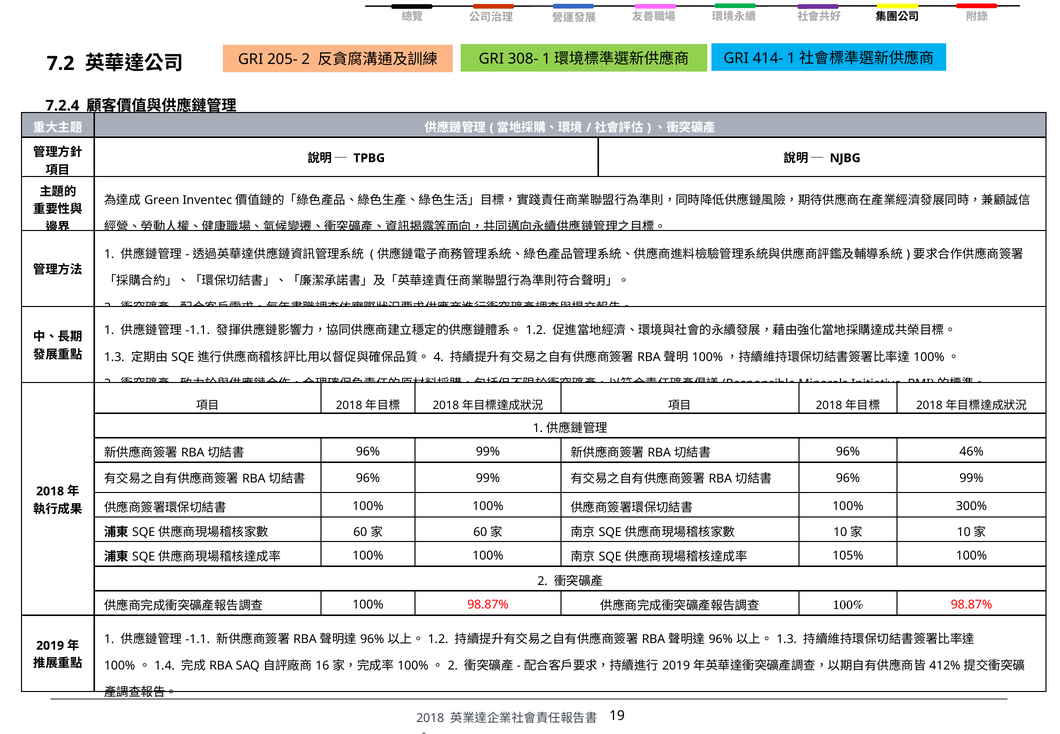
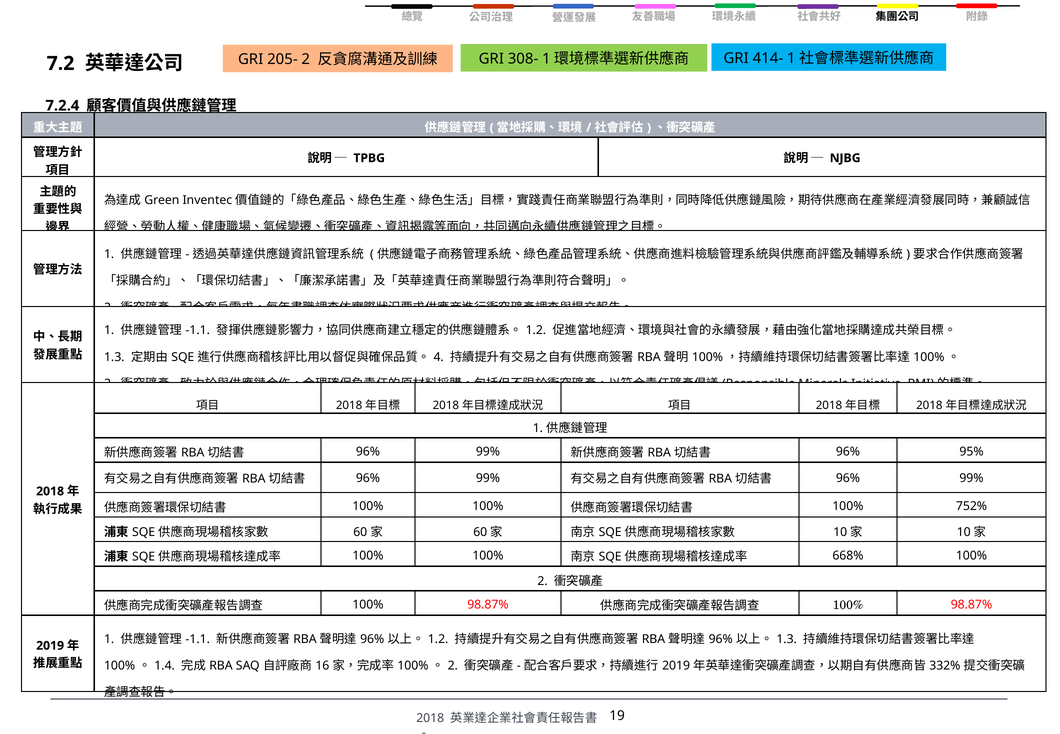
46%: 46% -> 95%
300%: 300% -> 752%
105%: 105% -> 668%
412%: 412% -> 332%
